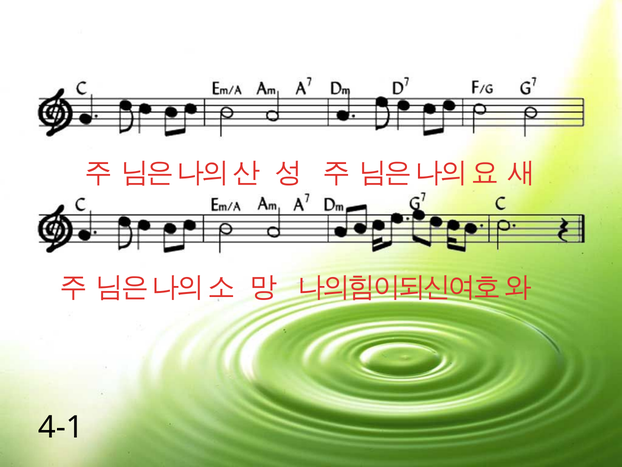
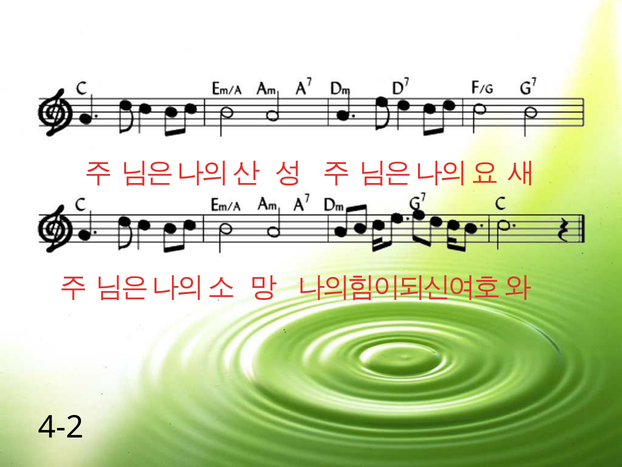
4-1: 4-1 -> 4-2
